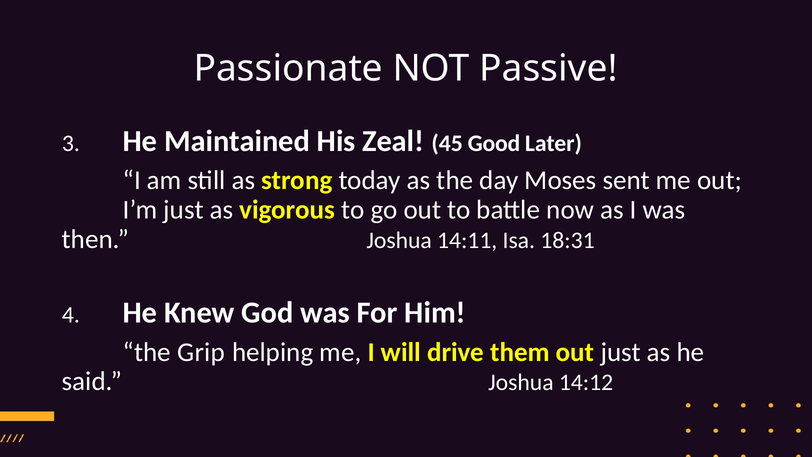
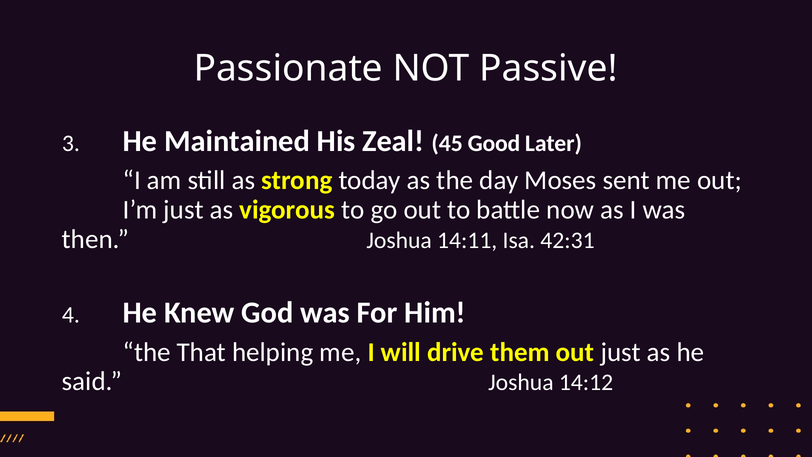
18:31: 18:31 -> 42:31
Grip: Grip -> That
